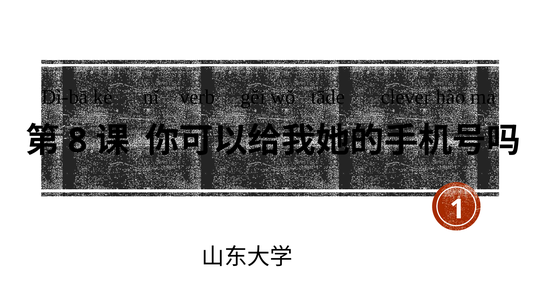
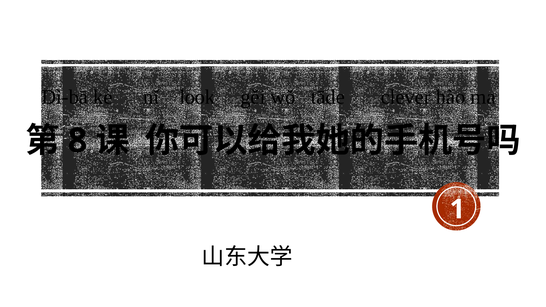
verb: verb -> look
